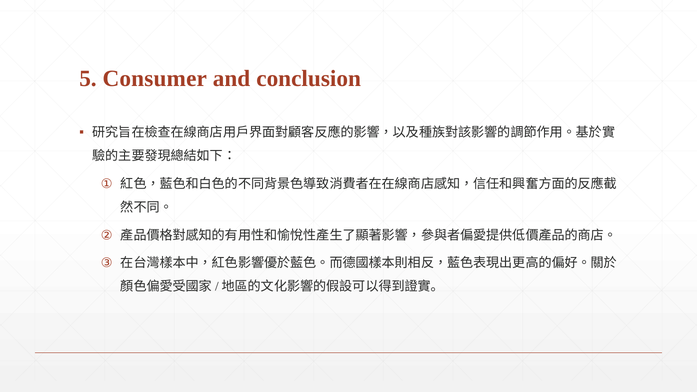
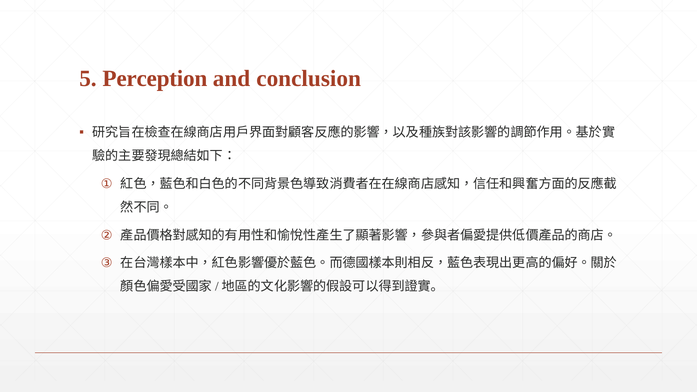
Consumer: Consumer -> Perception
